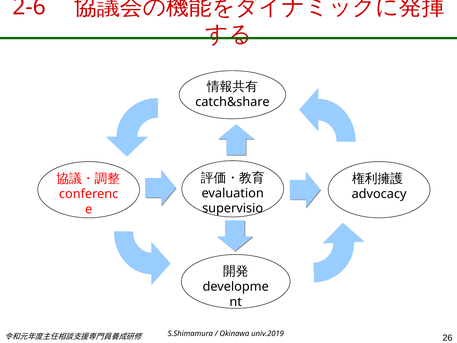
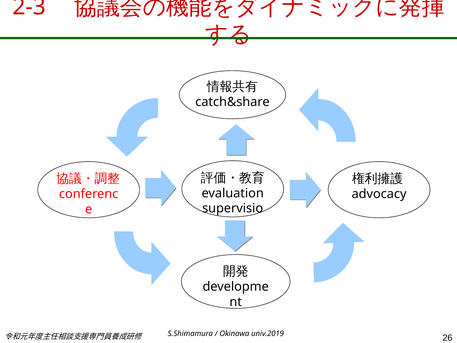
2-6: 2-6 -> 2-3
